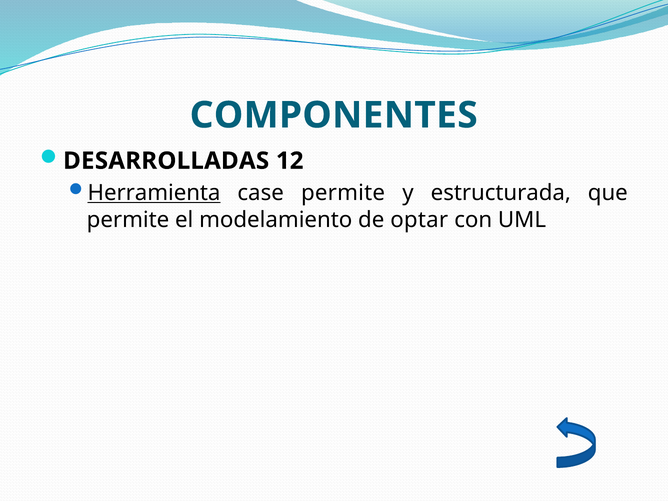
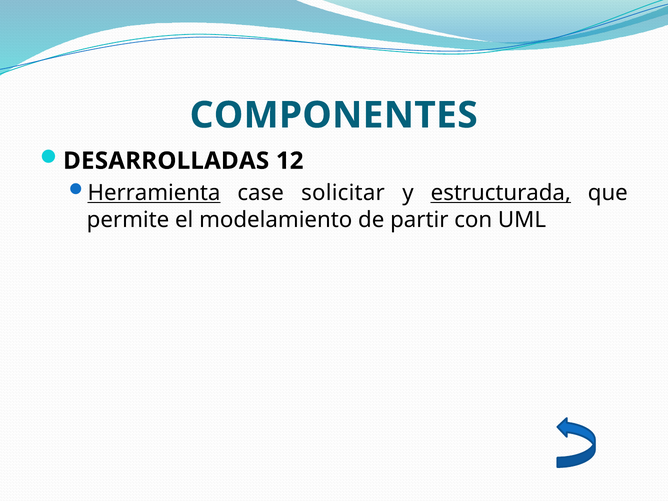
case permite: permite -> solicitar
estructurada underline: none -> present
optar: optar -> partir
